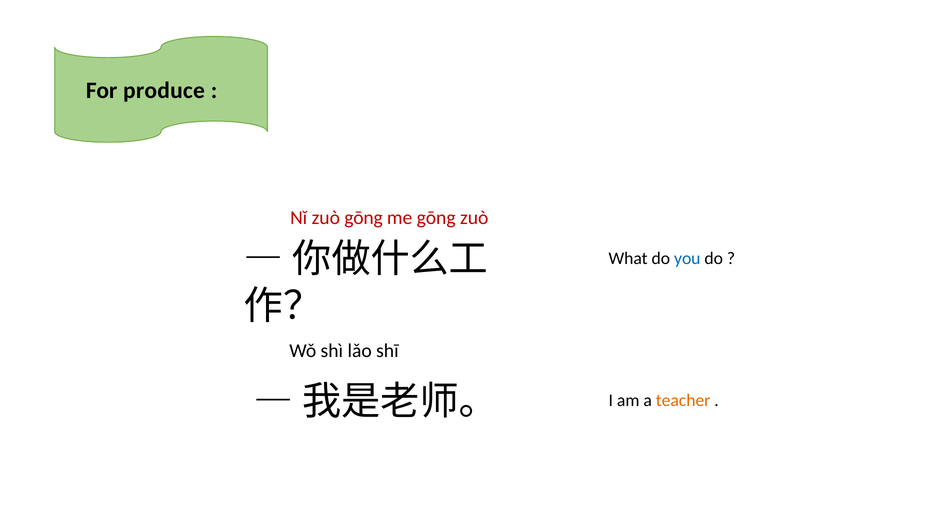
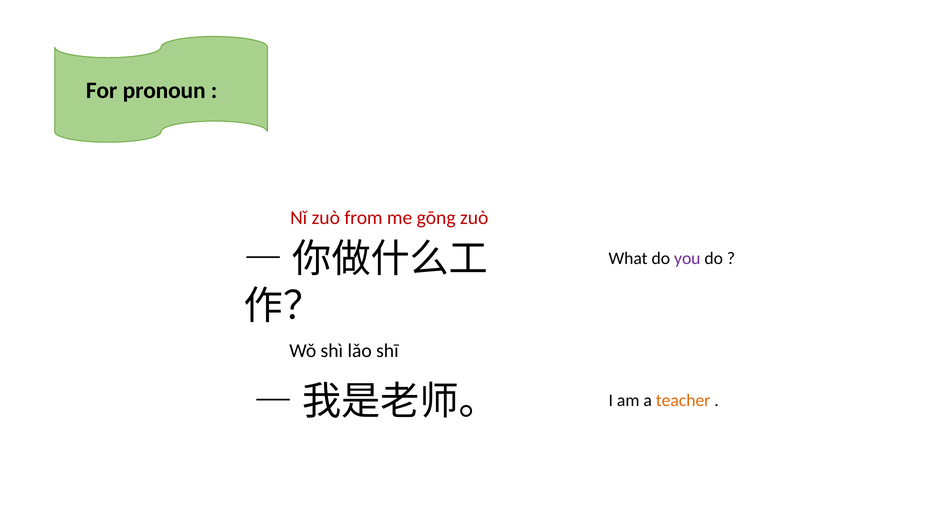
produce: produce -> pronoun
zuò gōng: gōng -> from
you colour: blue -> purple
